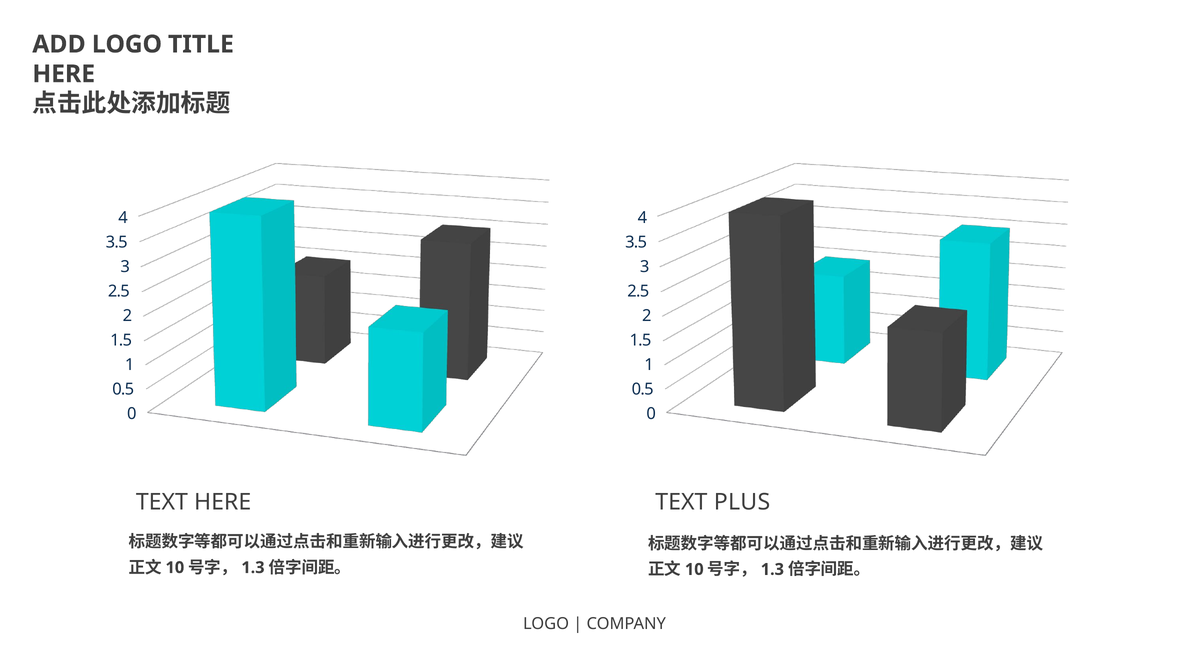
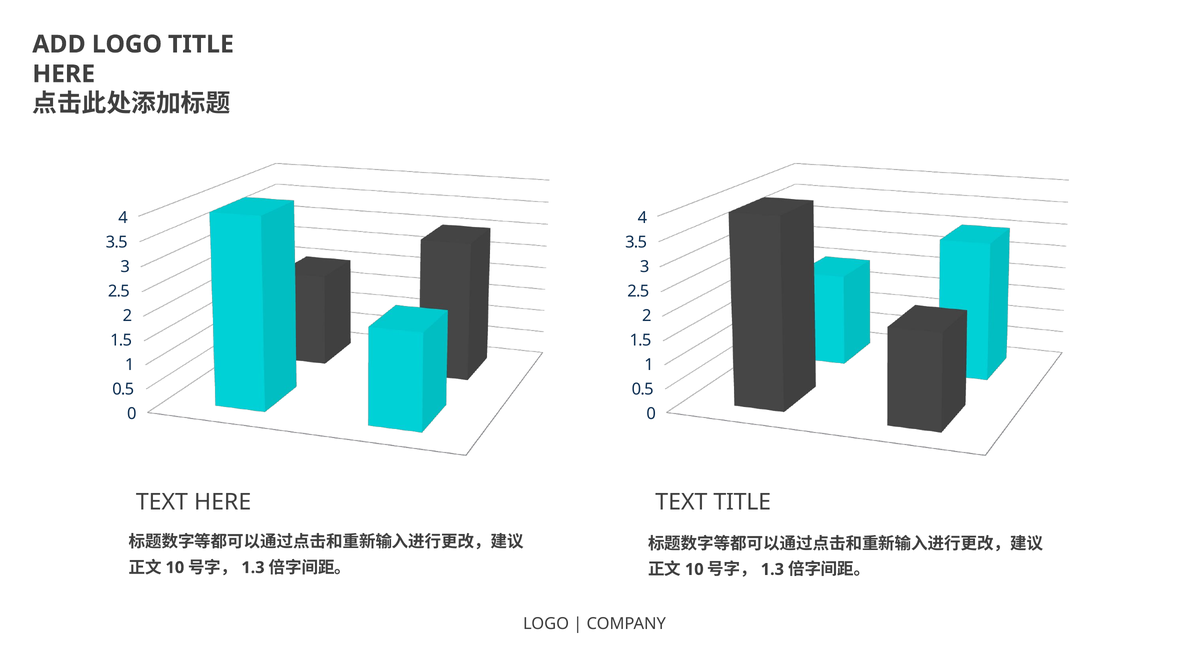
TEXT PLUS: PLUS -> TITLE
